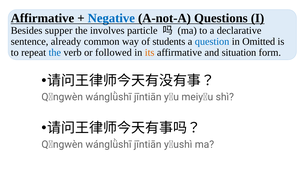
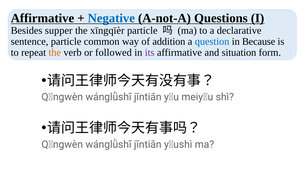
involves: involves -> xīngqīèr
sentence already: already -> particle
students: students -> addition
Omitted: Omitted -> Because
the at (55, 52) colour: blue -> orange
its colour: orange -> purple
